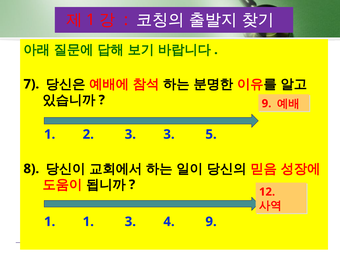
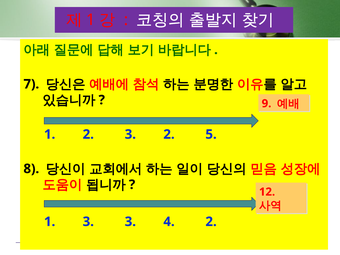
3 3: 3 -> 2
1 1: 1 -> 3
4 9: 9 -> 2
